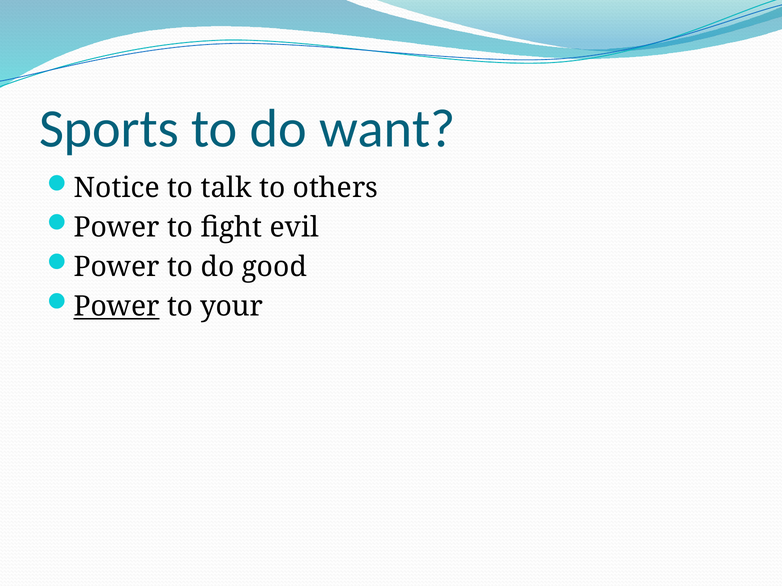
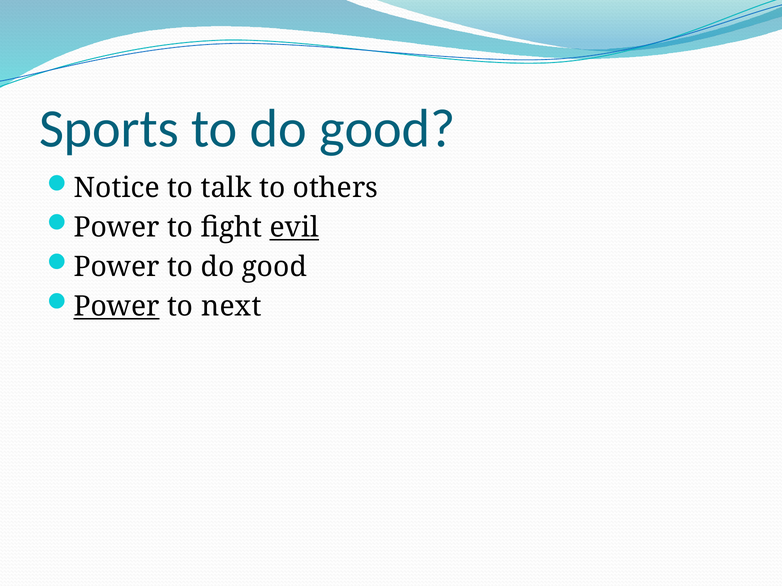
want at (387, 129): want -> good
evil underline: none -> present
your: your -> next
